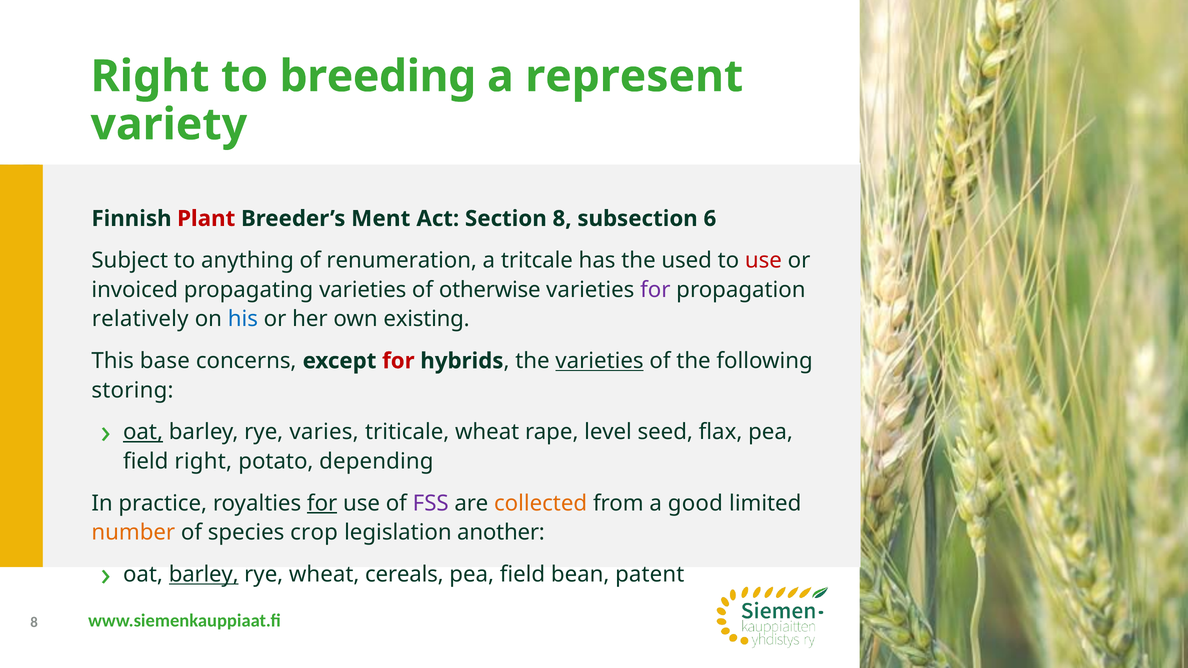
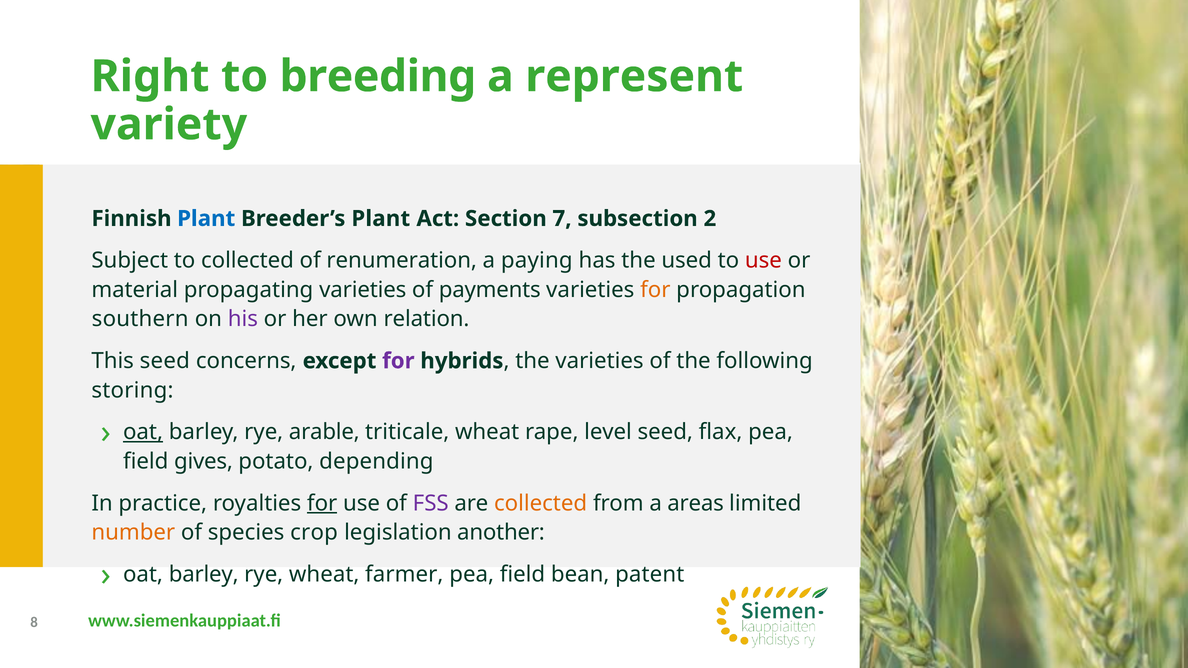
Plant at (206, 219) colour: red -> blue
Breeder’s Ment: Ment -> Plant
Section 8: 8 -> 7
6: 6 -> 2
to anything: anything -> collected
tritcale: tritcale -> paying
invoiced: invoiced -> material
otherwise: otherwise -> payments
for at (655, 290) colour: purple -> orange
relatively: relatively -> southern
his colour: blue -> purple
existing: existing -> relation
This base: base -> seed
for at (398, 361) colour: red -> purple
varieties at (599, 361) underline: present -> none
varies: varies -> arable
field right: right -> gives
good: good -> areas
barley at (204, 575) underline: present -> none
cereals: cereals -> farmer
